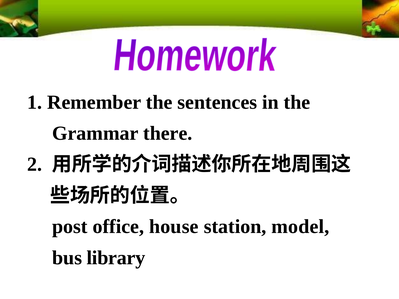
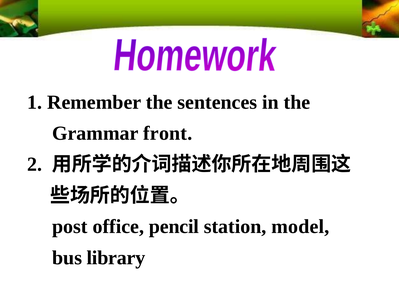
there: there -> front
house: house -> pencil
